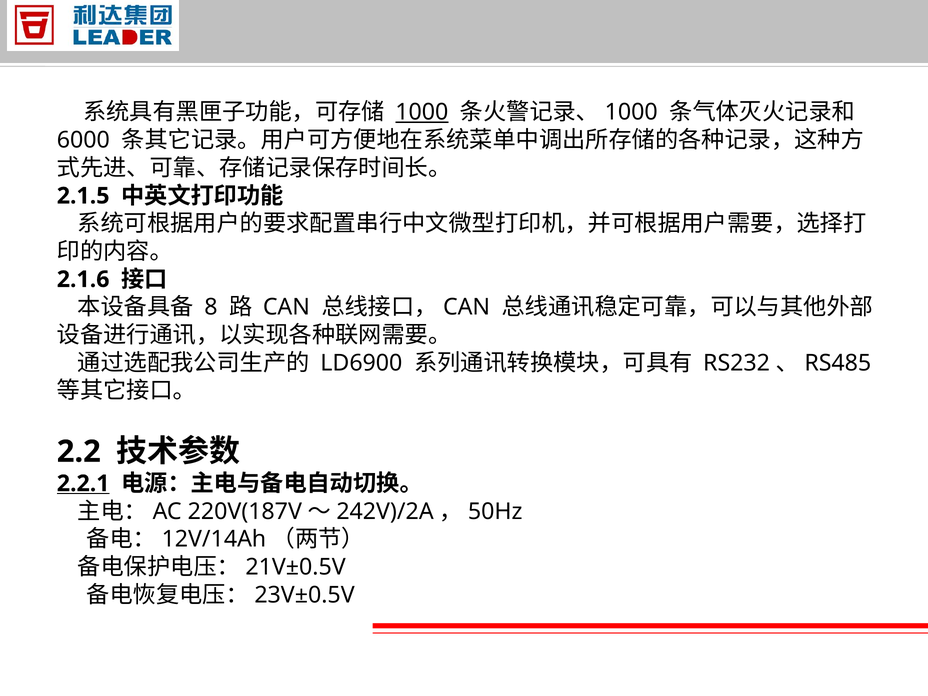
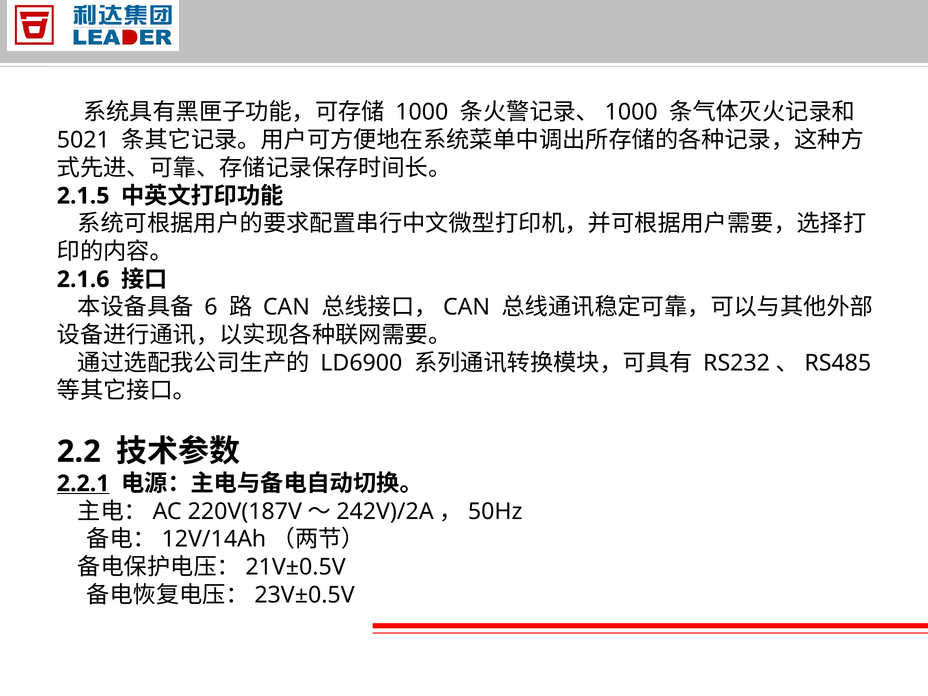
1000 underline: present -> none
6000: 6000 -> 5021
8: 8 -> 6
